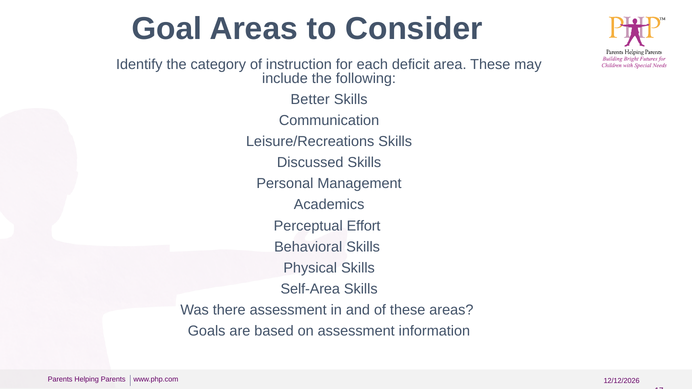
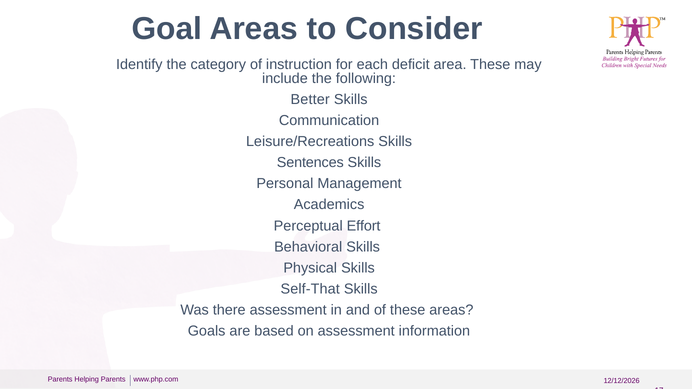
Discussed: Discussed -> Sentences
Self-Area: Self-Area -> Self-That
